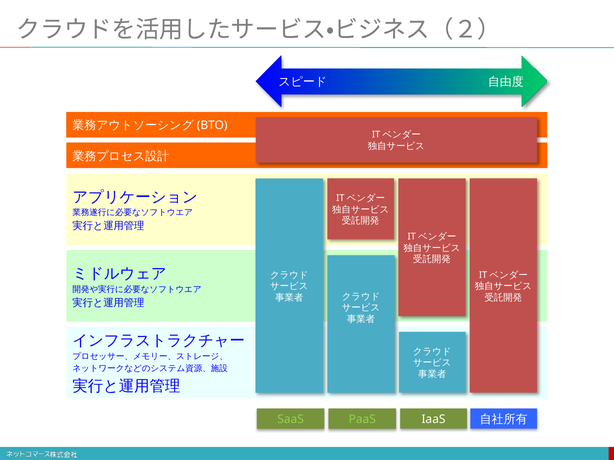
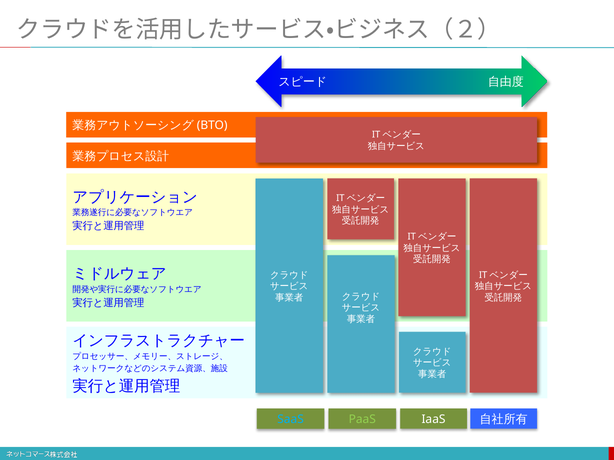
SaaS colour: light green -> light blue
